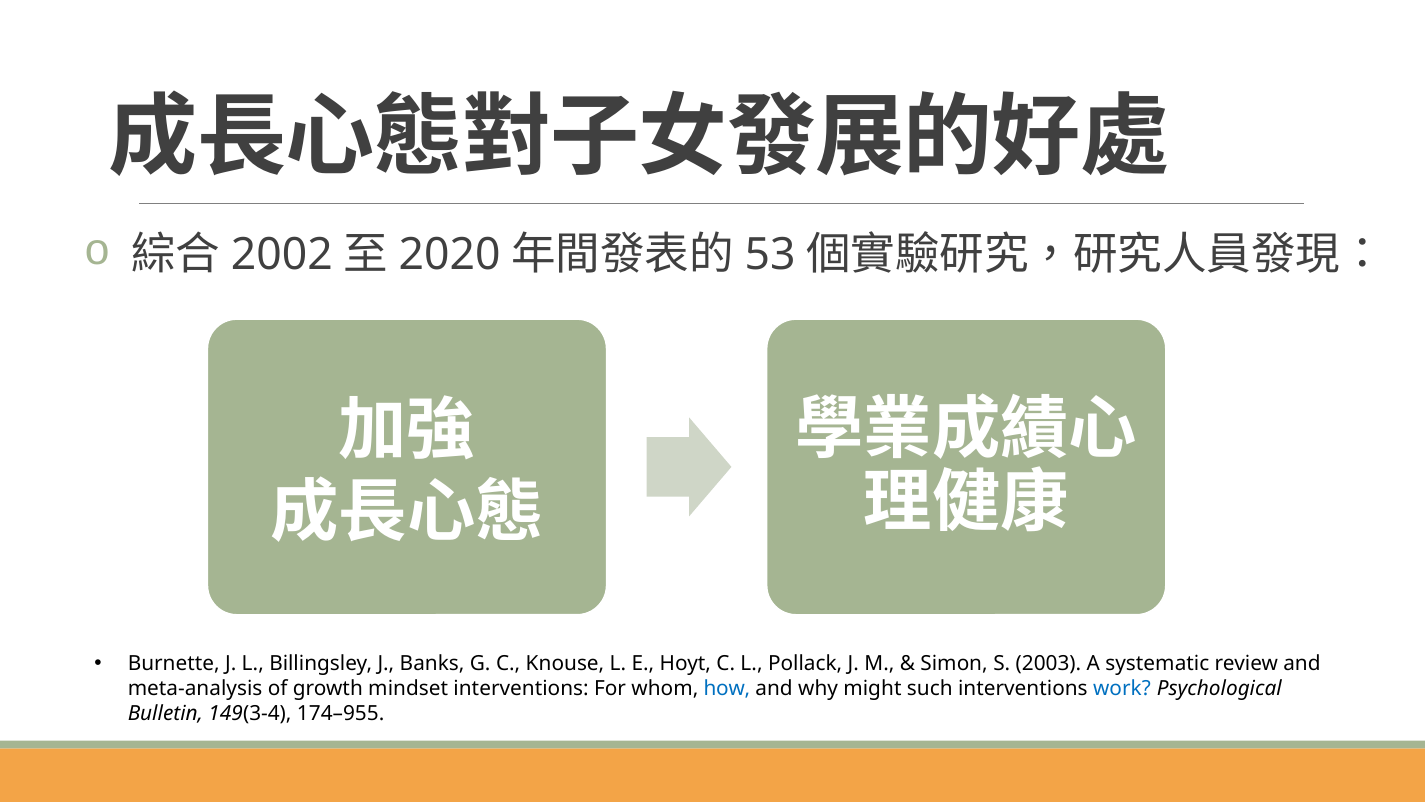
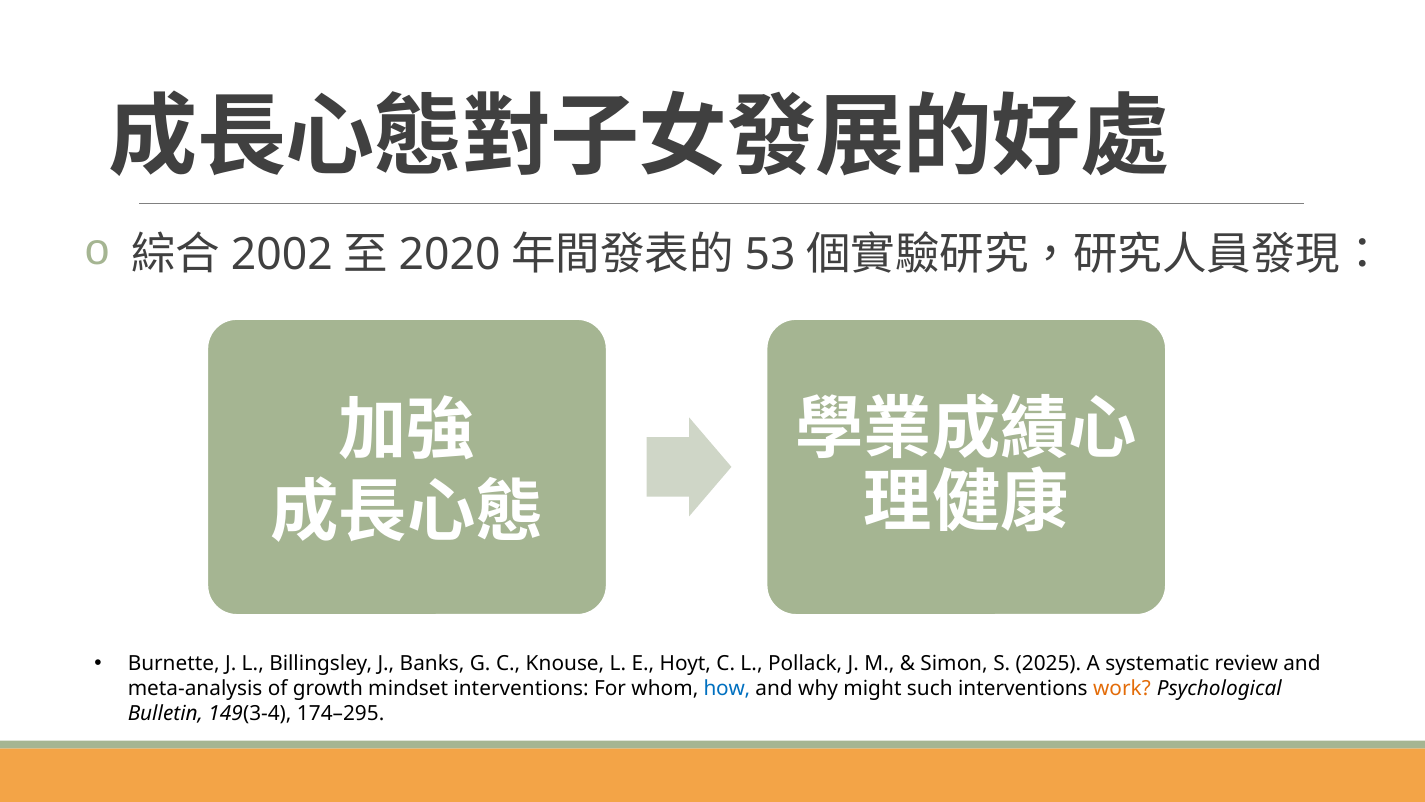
2003: 2003 -> 2025
work colour: blue -> orange
174–955: 174–955 -> 174–295
